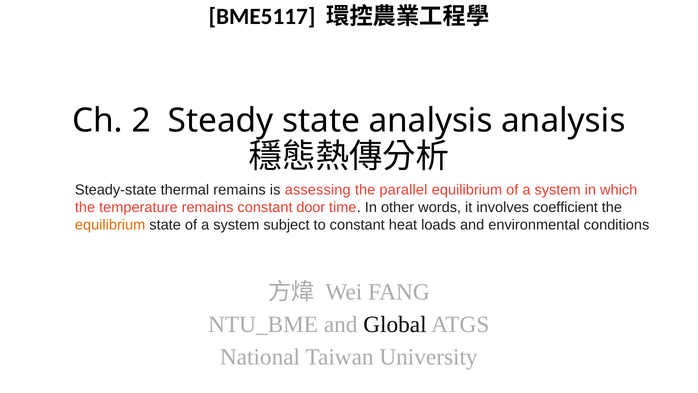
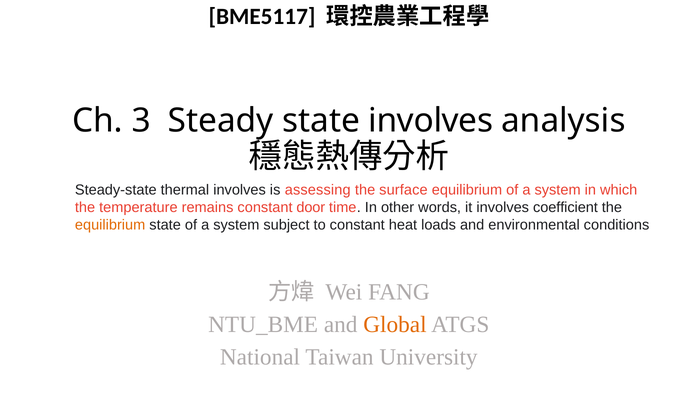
2: 2 -> 3
state analysis: analysis -> involves
thermal remains: remains -> involves
parallel: parallel -> surface
Global colour: black -> orange
